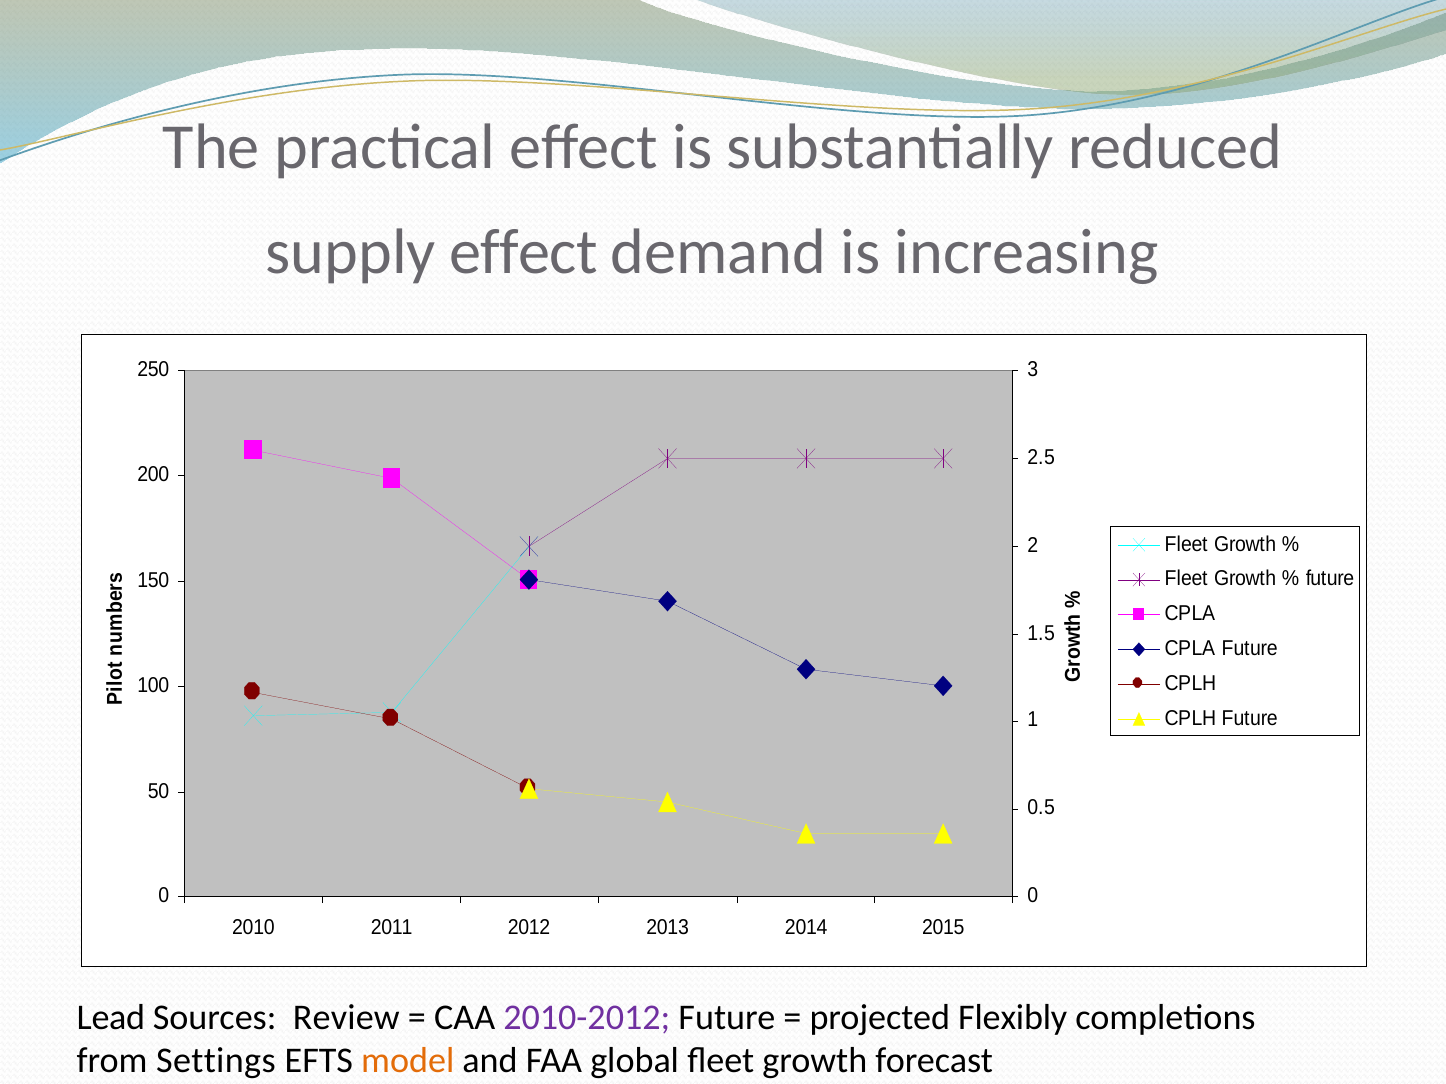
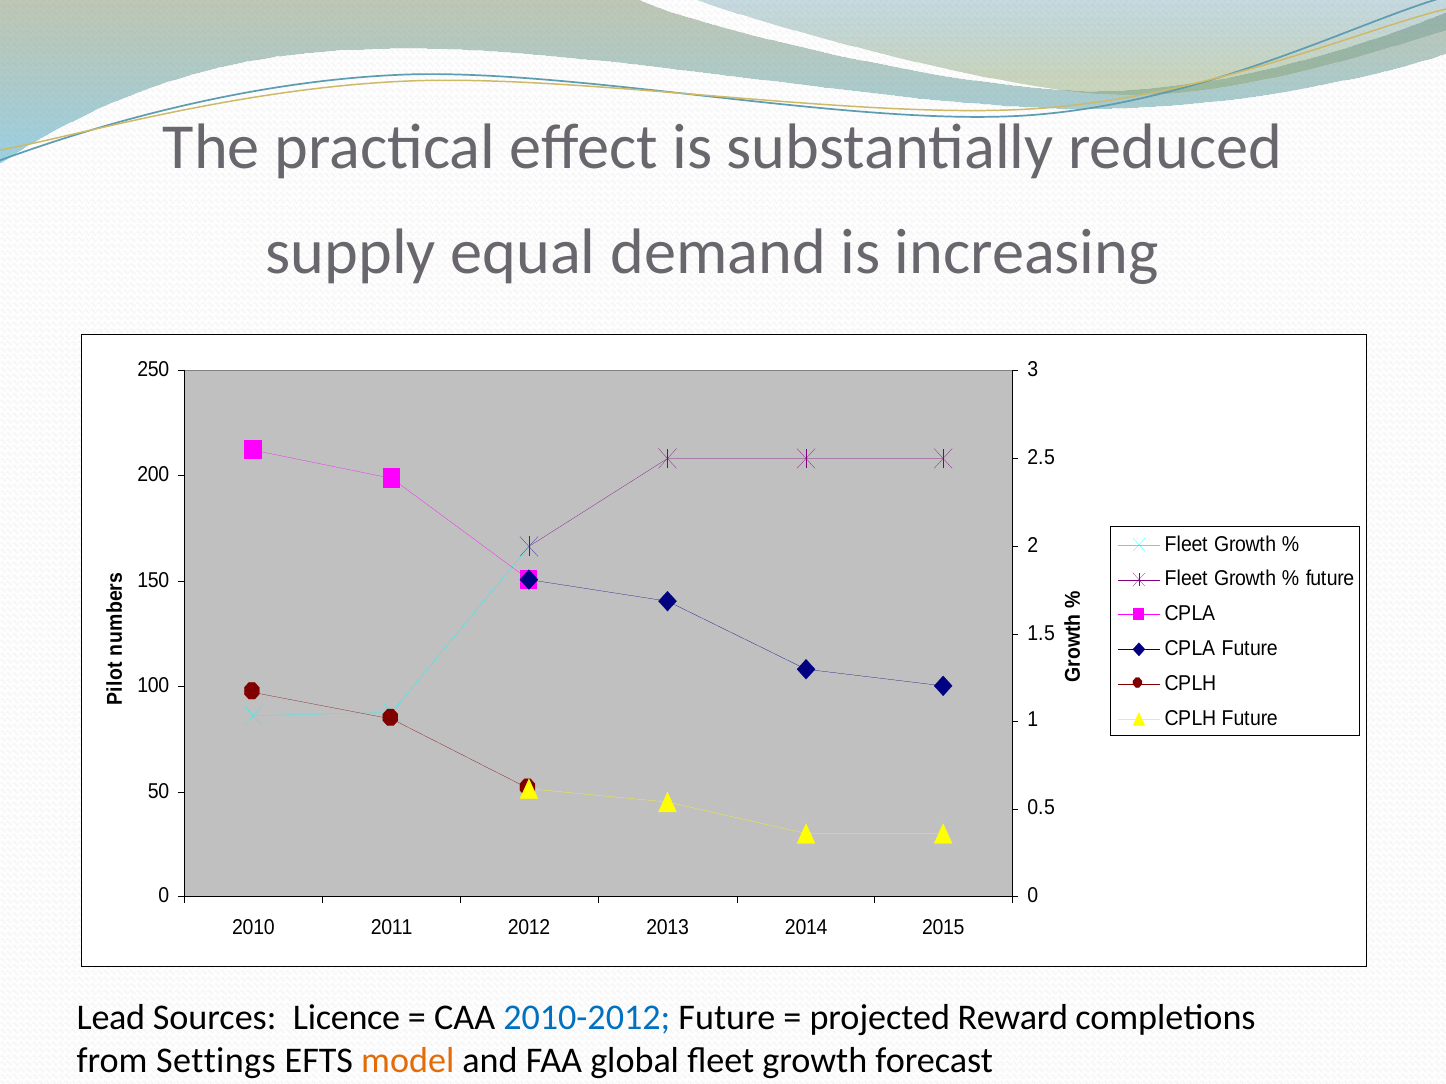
supply effect: effect -> equal
Review: Review -> Licence
2010-2012 colour: purple -> blue
Flexibly: Flexibly -> Reward
